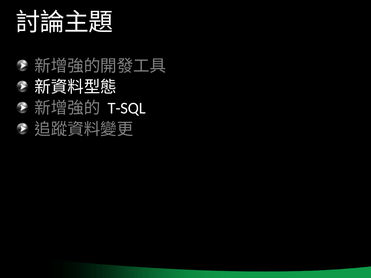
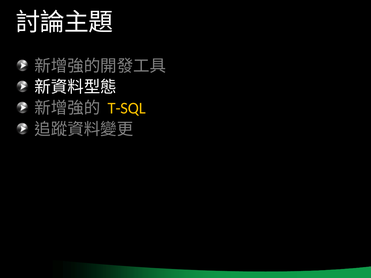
T-SQL colour: white -> yellow
